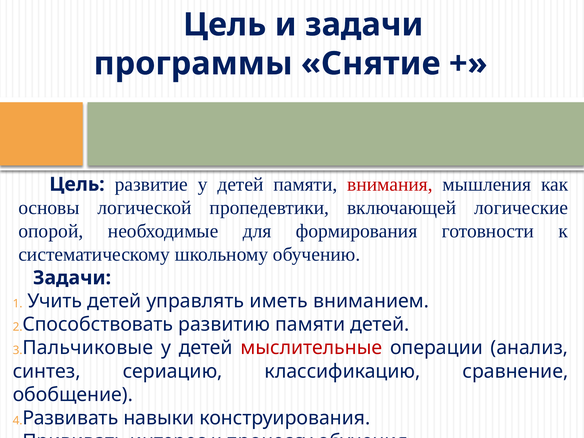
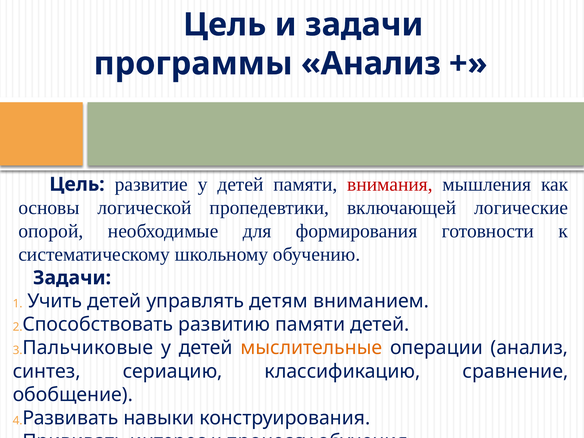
программы Снятие: Снятие -> Анализ
иметь: иметь -> детям
мыслительные colour: red -> orange
